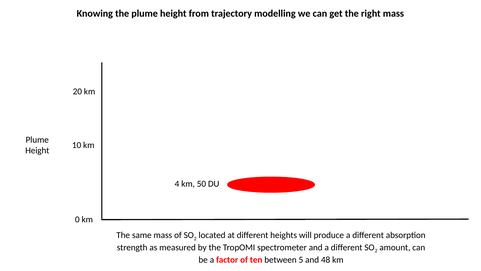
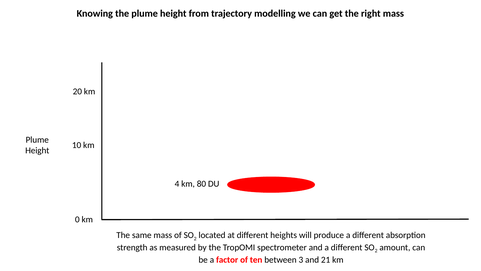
50: 50 -> 80
5: 5 -> 3
48: 48 -> 21
